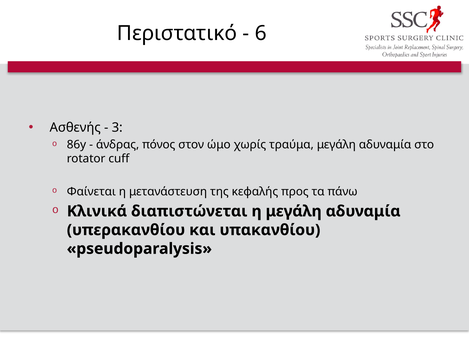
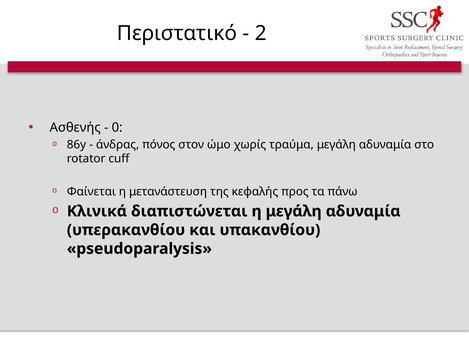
6: 6 -> 2
3: 3 -> 0
